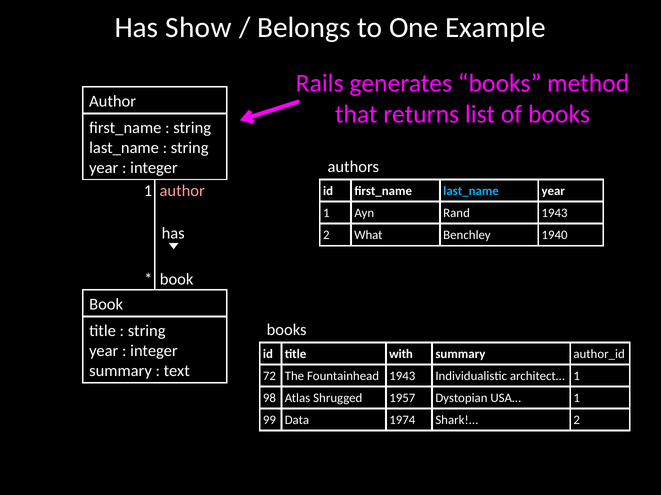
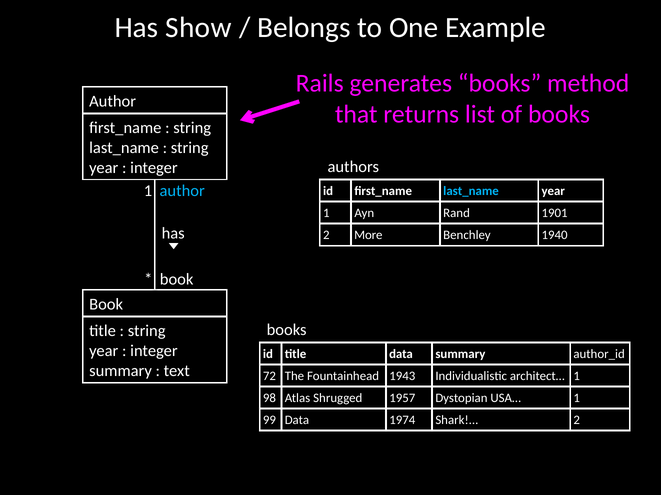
author at (182, 191) colour: pink -> light blue
Rand 1943: 1943 -> 1901
What: What -> More
title with: with -> data
